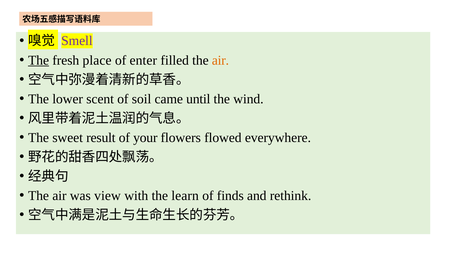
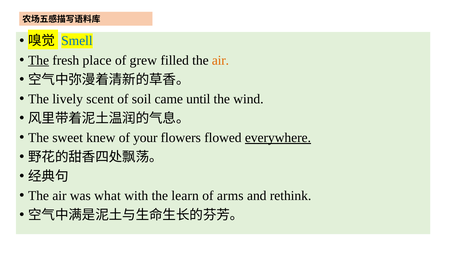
Smell colour: purple -> blue
enter: enter -> grew
lower: lower -> lively
result: result -> knew
everywhere underline: none -> present
view: view -> what
finds: finds -> arms
